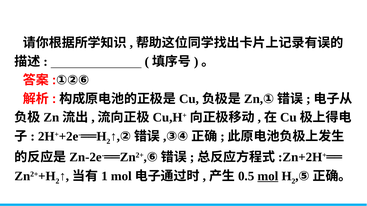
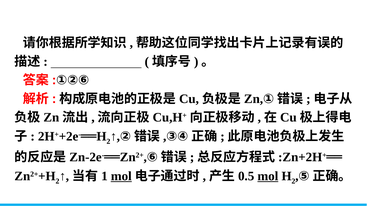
mol at (121, 177) underline: none -> present
